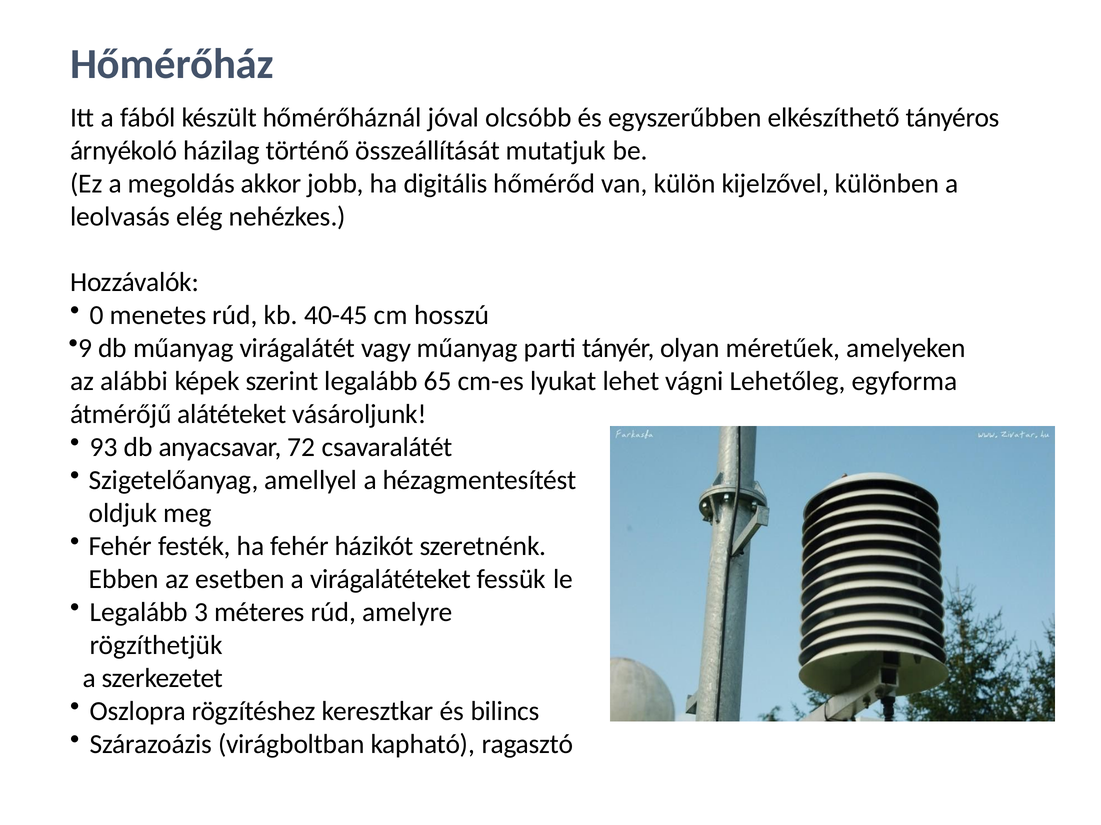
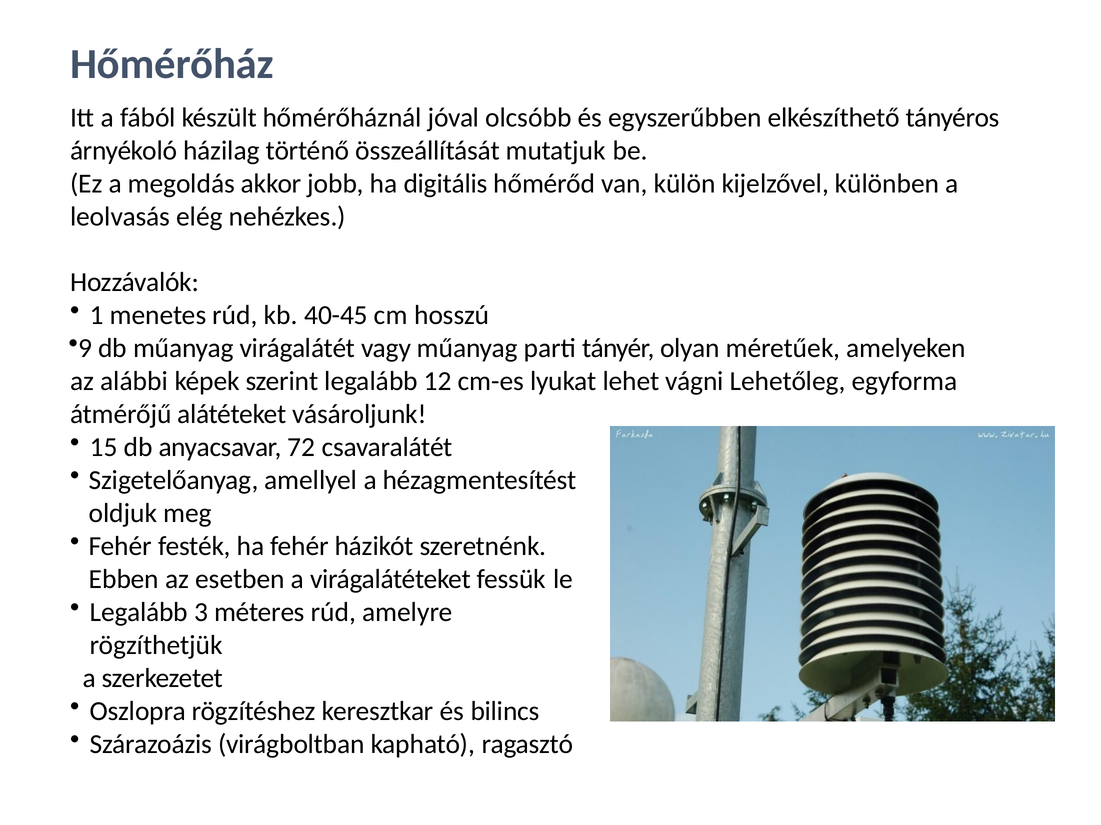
0: 0 -> 1
65: 65 -> 12
93: 93 -> 15
